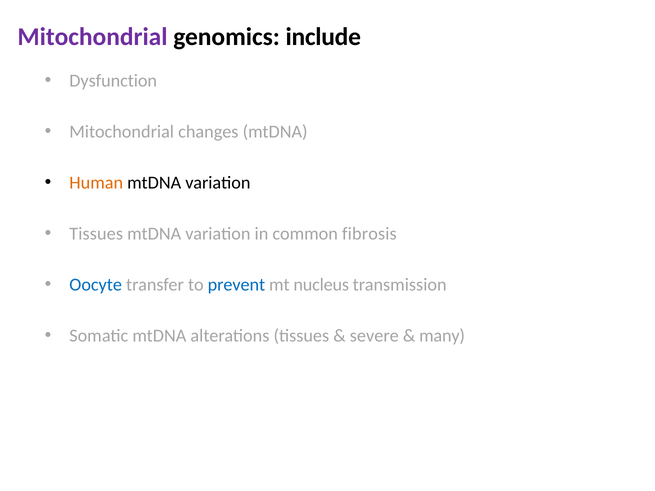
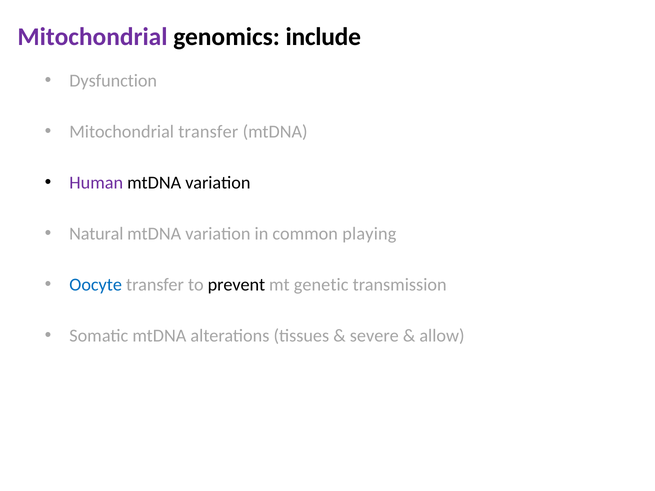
Mitochondrial changes: changes -> transfer
Human colour: orange -> purple
Tissues at (96, 234): Tissues -> Natural
fibrosis: fibrosis -> playing
prevent colour: blue -> black
nucleus: nucleus -> genetic
many: many -> allow
